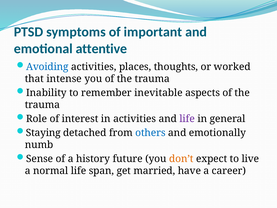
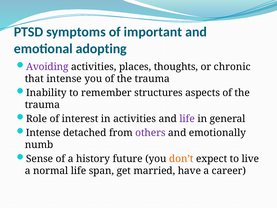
attentive: attentive -> adopting
Avoiding colour: blue -> purple
worked: worked -> chronic
inevitable: inevitable -> structures
Staying at (43, 133): Staying -> Intense
others colour: blue -> purple
